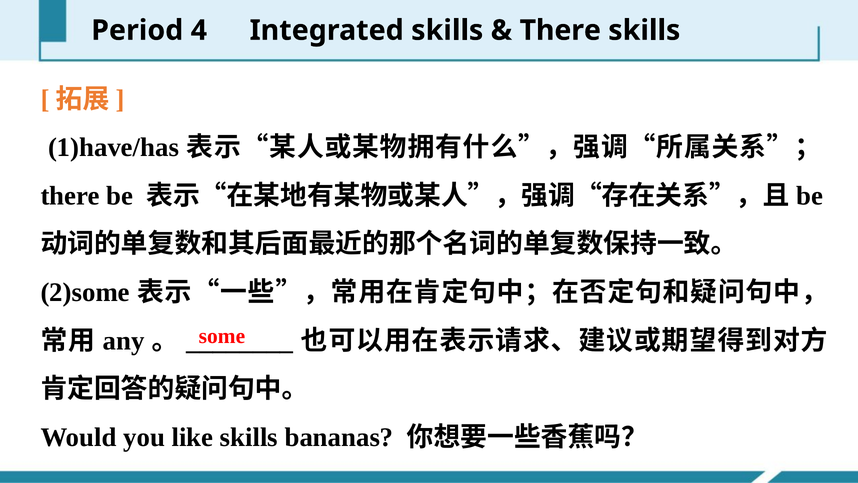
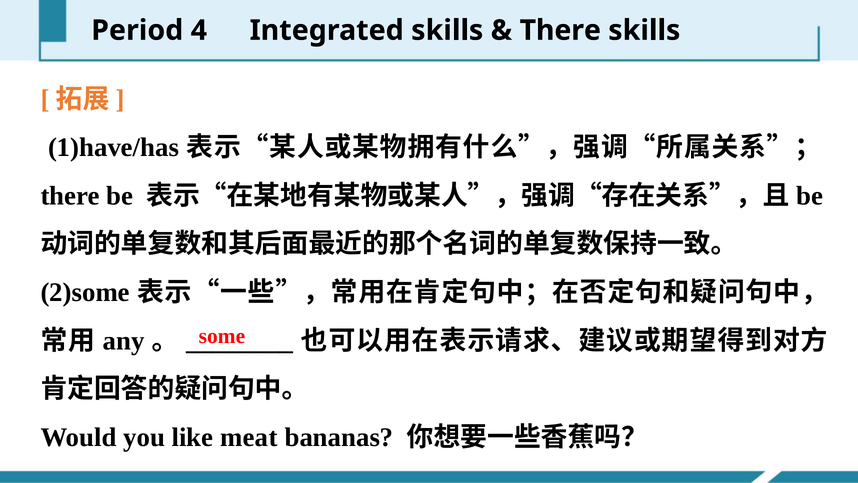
like skills: skills -> meat
